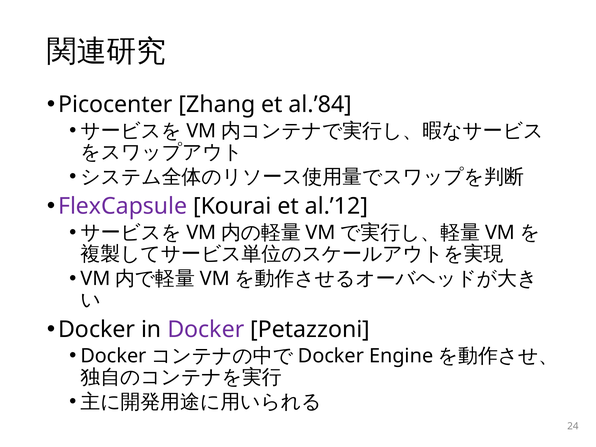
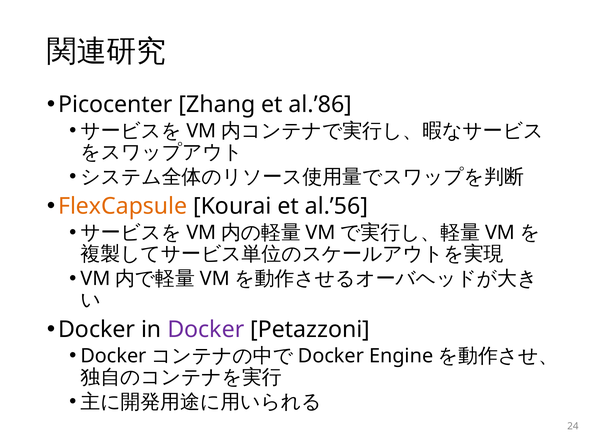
al.’84: al.’84 -> al.’86
FlexCapsule colour: purple -> orange
al.’12: al.’12 -> al.’56
